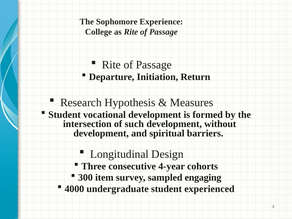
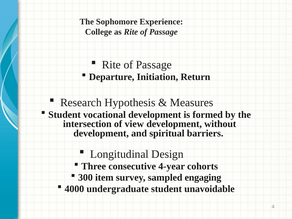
such: such -> view
experienced: experienced -> unavoidable
